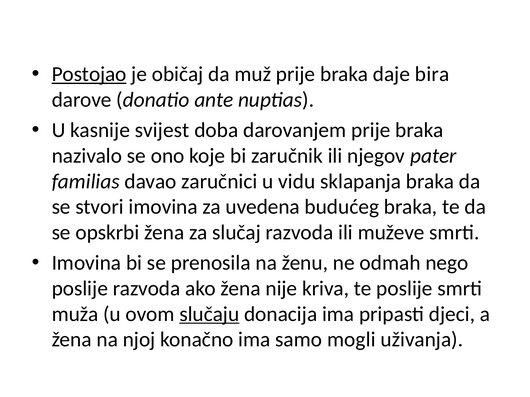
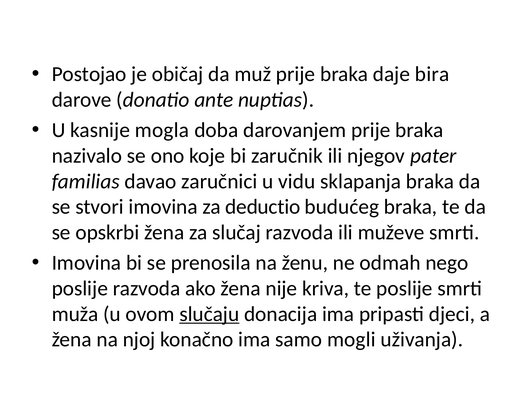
Postojao underline: present -> none
svijest: svijest -> mogla
uvedena: uvedena -> deductio
